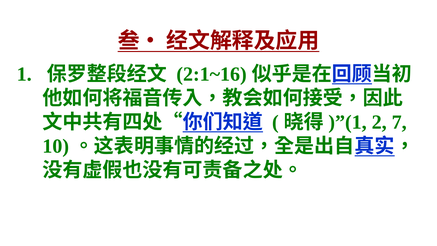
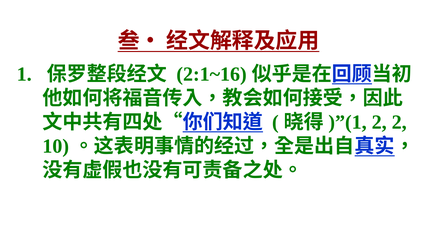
2 7: 7 -> 2
